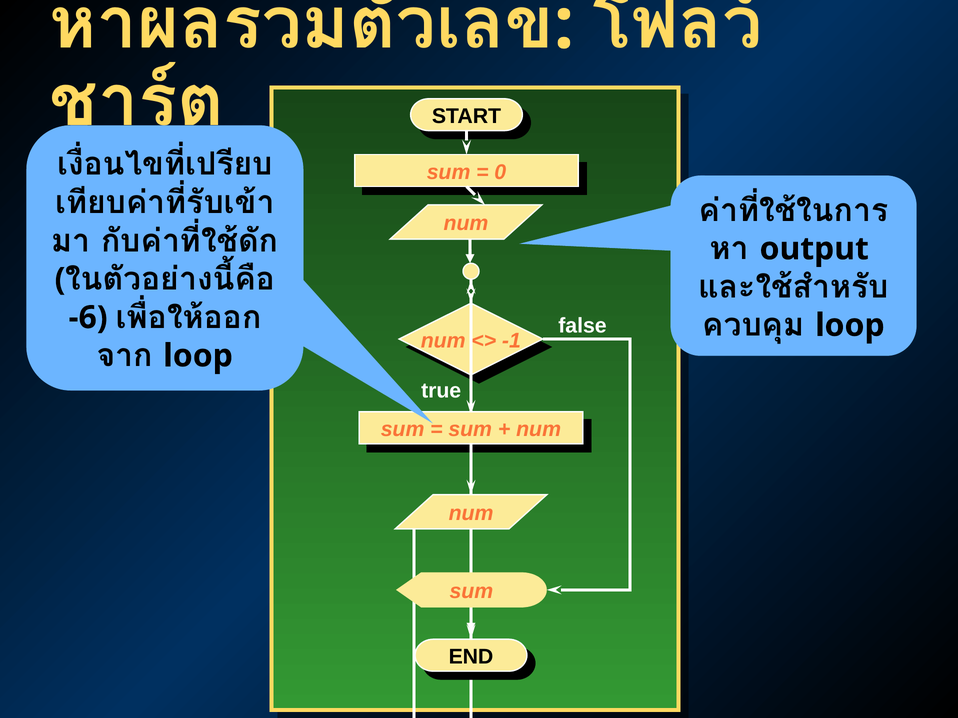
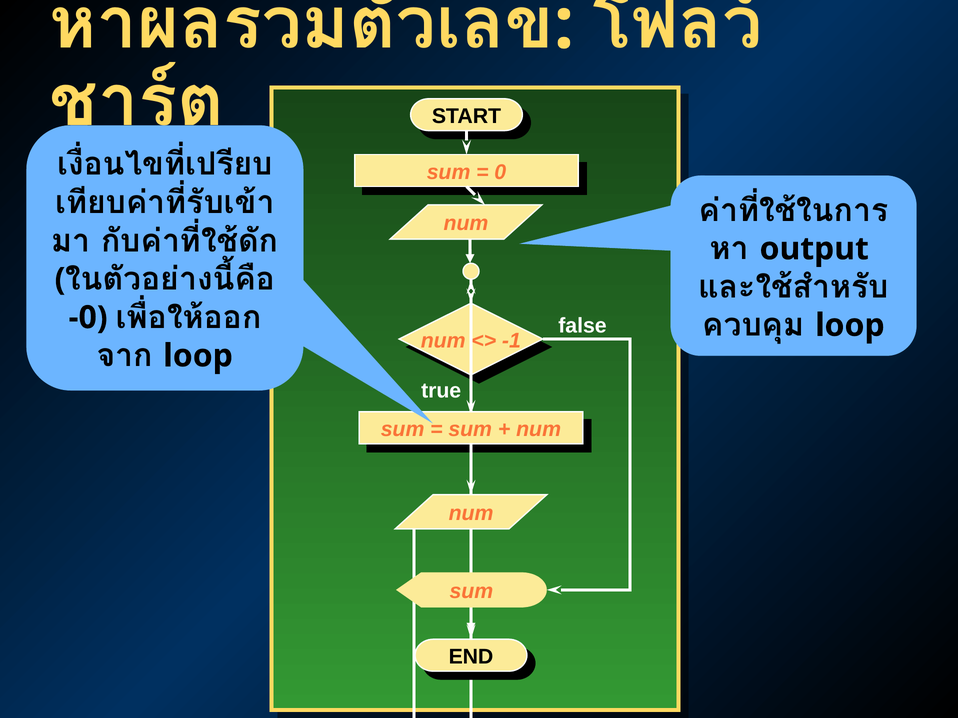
-6: -6 -> -0
